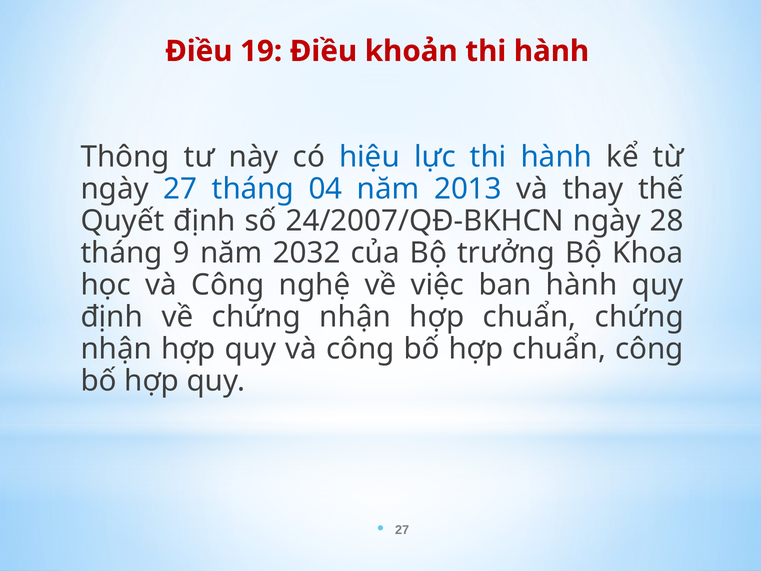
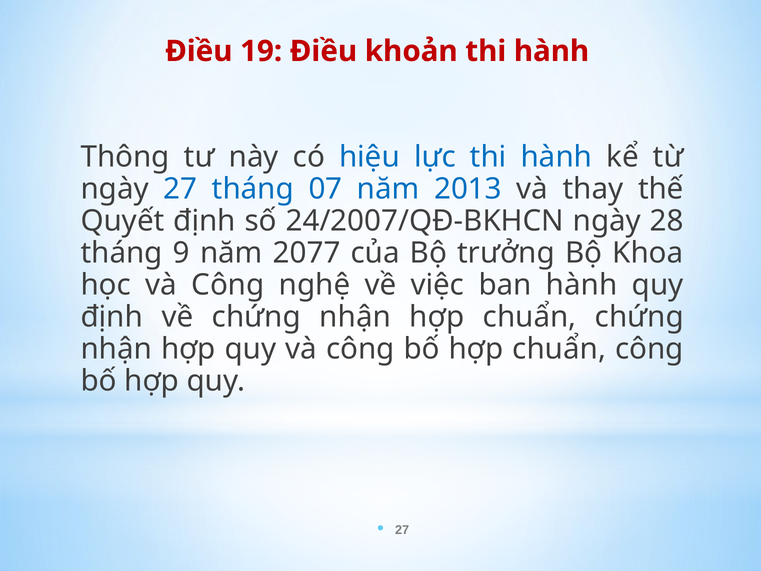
04: 04 -> 07
2032: 2032 -> 2077
